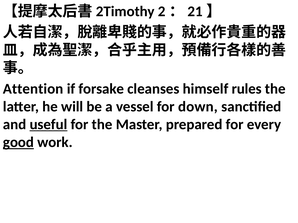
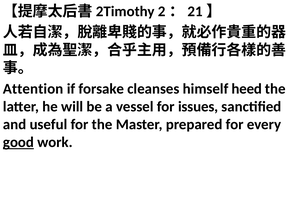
rules: rules -> heed
down: down -> issues
useful underline: present -> none
